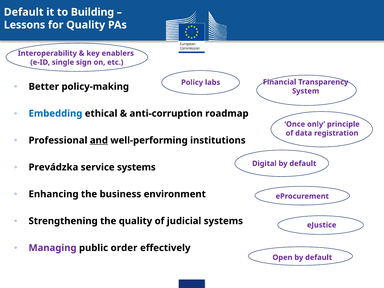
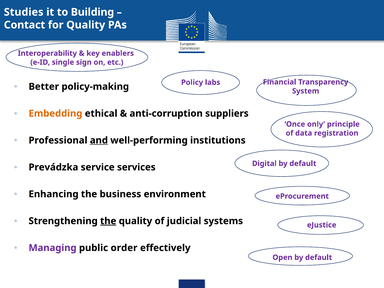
Default at (24, 12): Default -> Studies
Lessons: Lessons -> Contact
Embedding colour: blue -> orange
roadmap: roadmap -> suppliers
service systems: systems -> services
the at (108, 221) underline: none -> present
